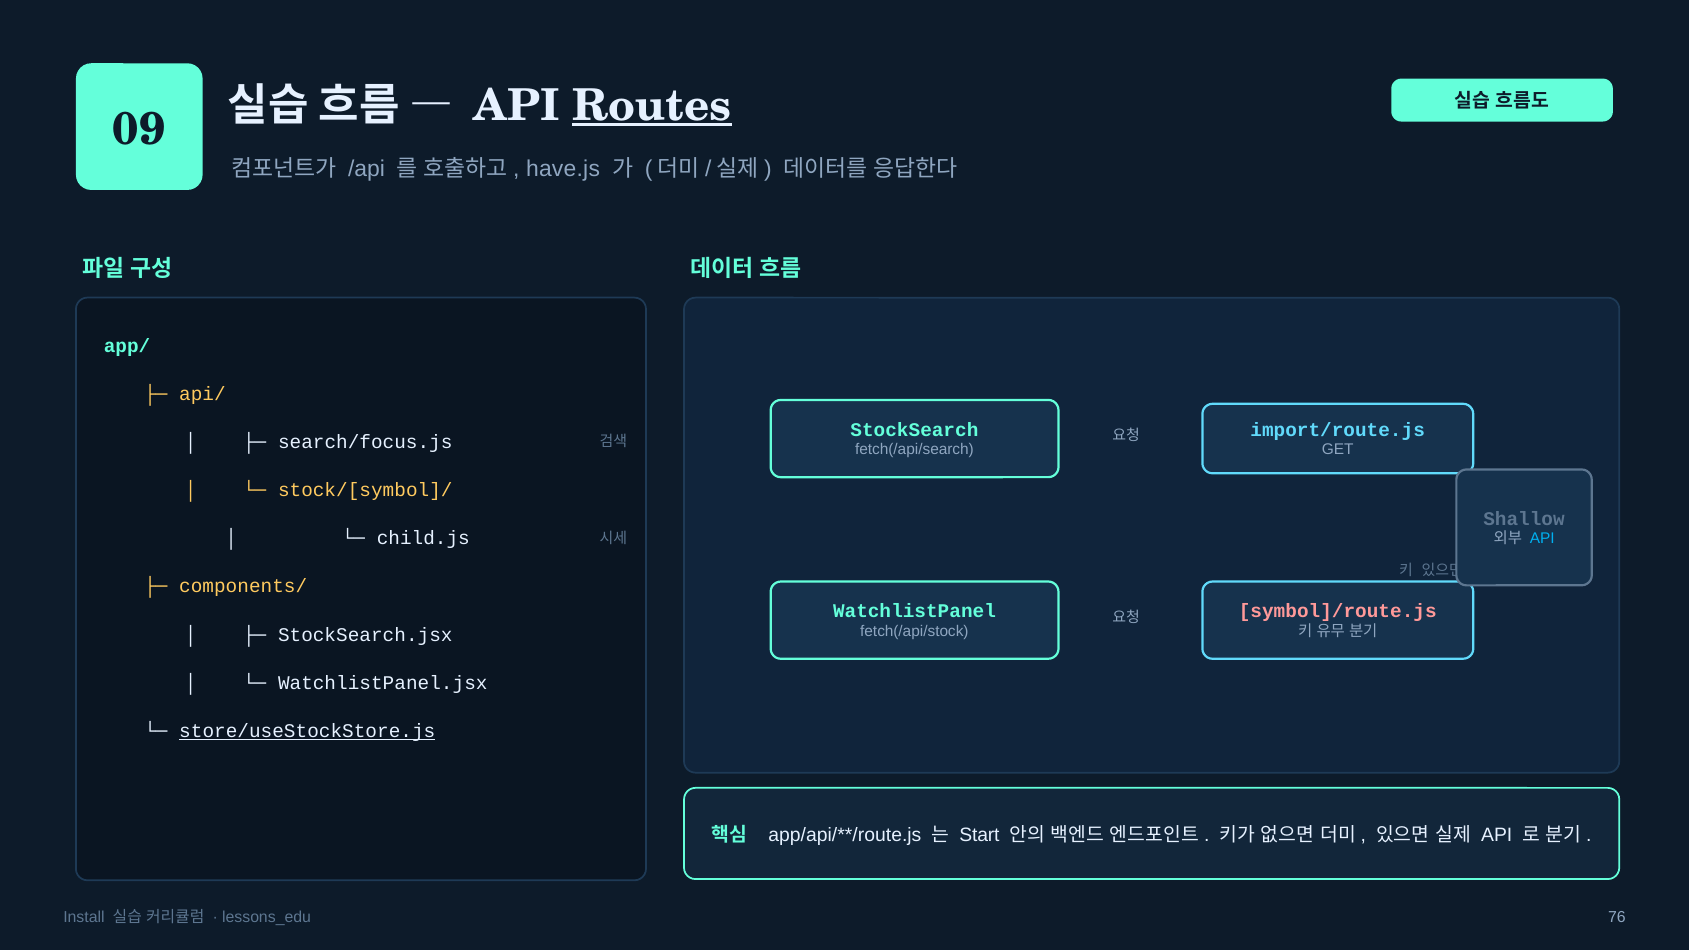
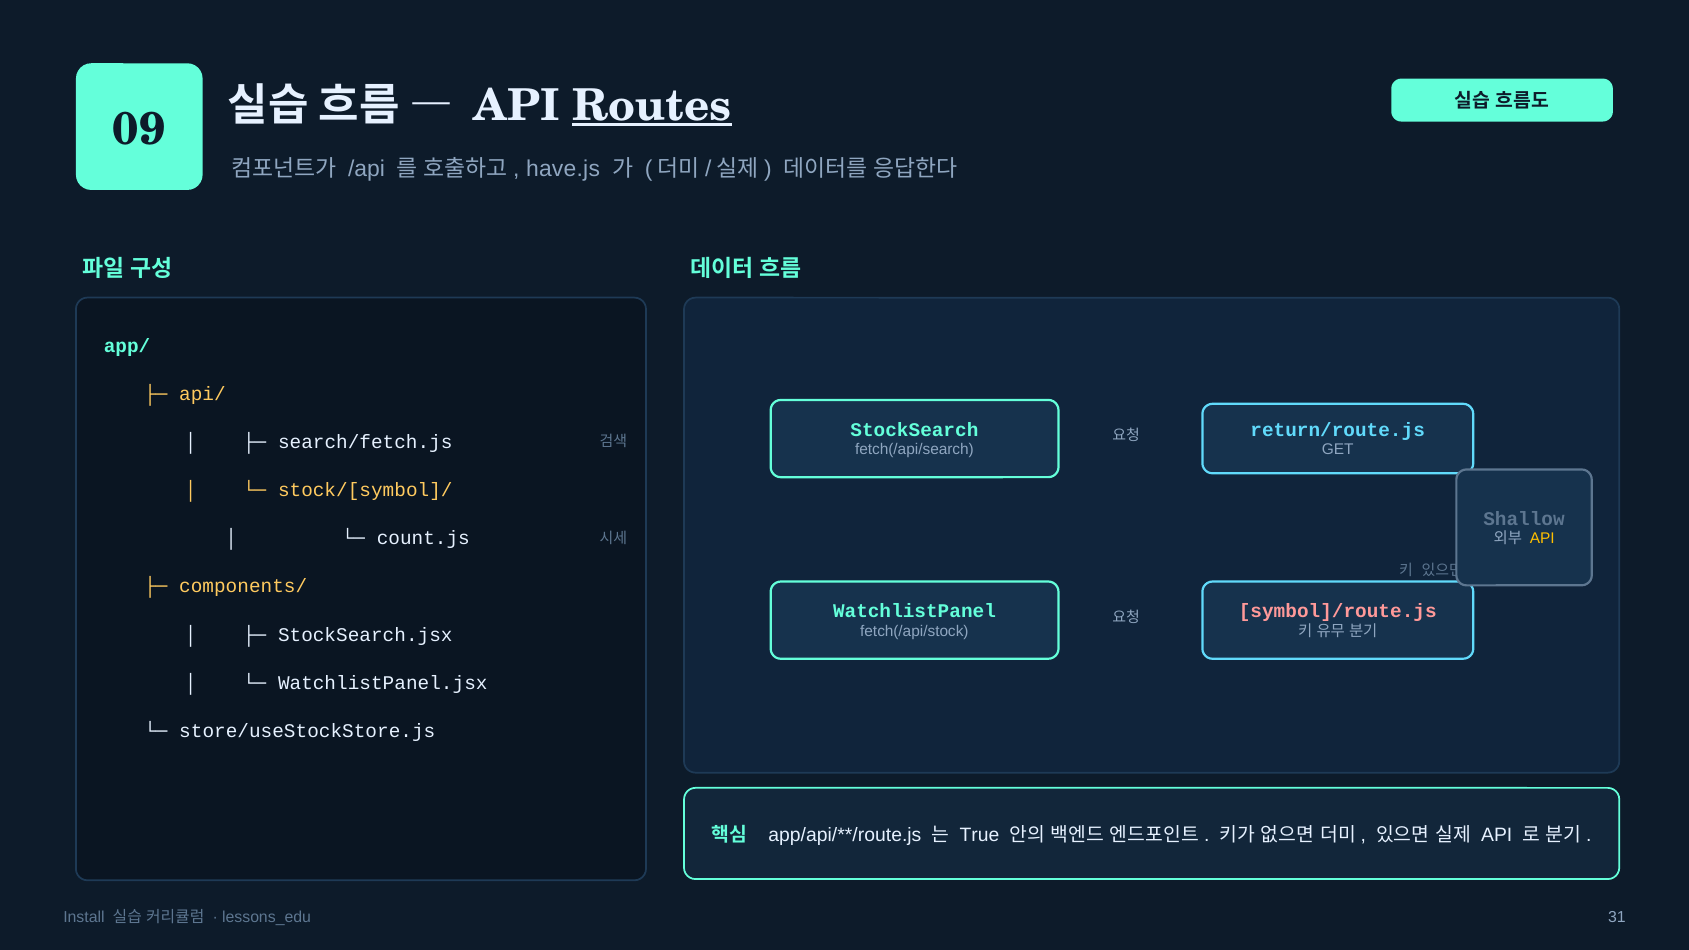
import/route.js: import/route.js -> return/route.js
search/focus.js: search/focus.js -> search/fetch.js
child.js: child.js -> count.js
API at (1542, 539) colour: light blue -> yellow
store/useStockStore.js underline: present -> none
Start: Start -> True
76: 76 -> 31
